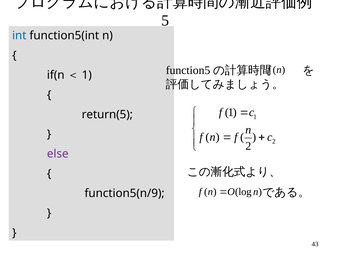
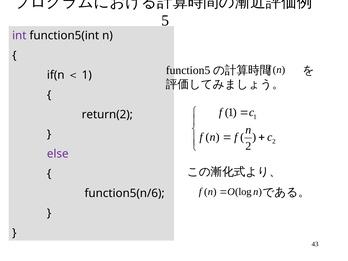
int colour: blue -> purple
return(5: return(5 -> return(2
function5(n/9: function5(n/9 -> function5(n/6
